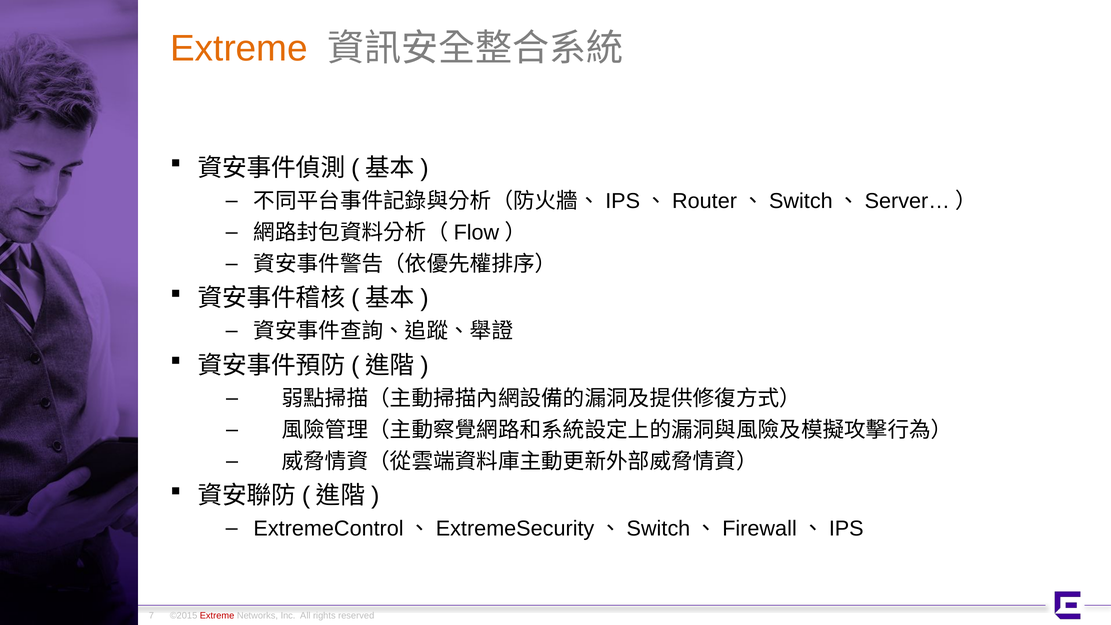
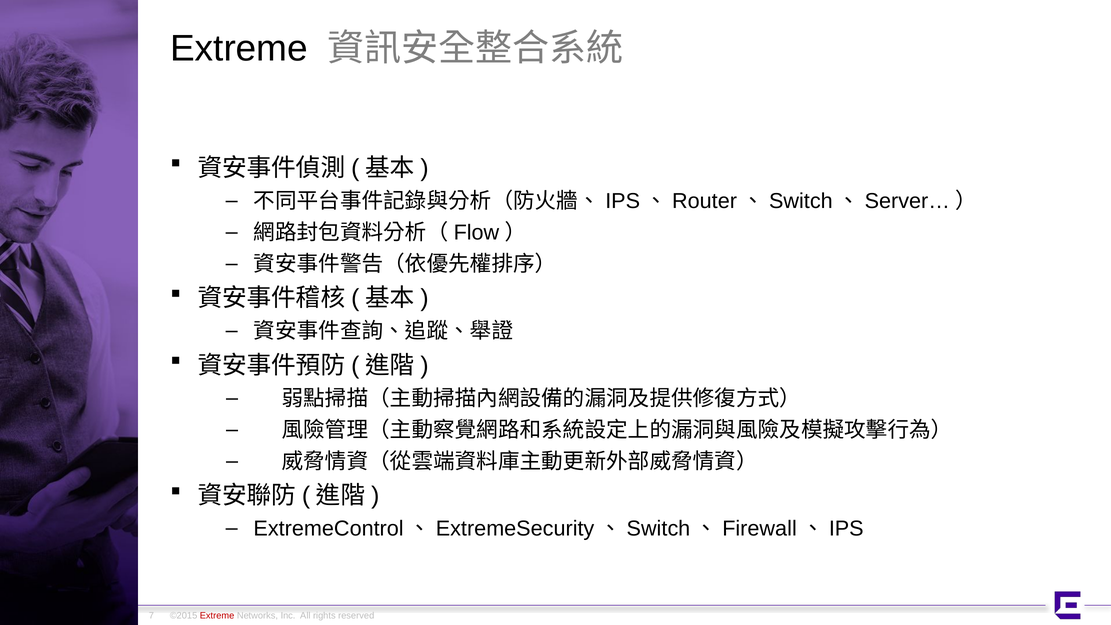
Extreme at (239, 48) colour: orange -> black
